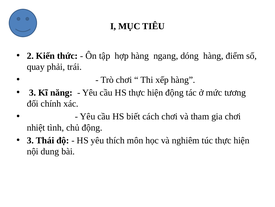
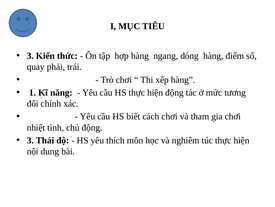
2 at (30, 56): 2 -> 3
3 at (33, 92): 3 -> 1
